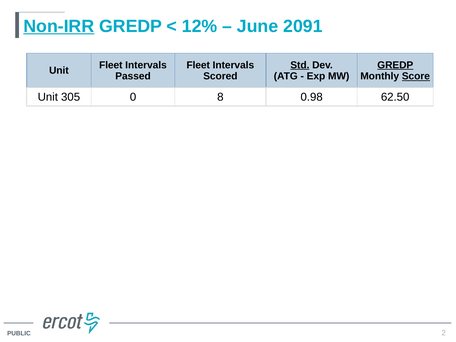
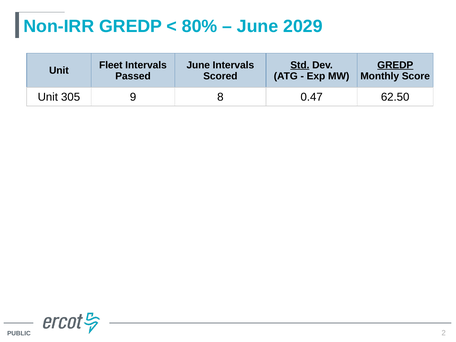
Non-IRR underline: present -> none
12%: 12% -> 80%
2091: 2091 -> 2029
Fleet at (198, 65): Fleet -> June
Score underline: present -> none
0: 0 -> 9
0.98: 0.98 -> 0.47
